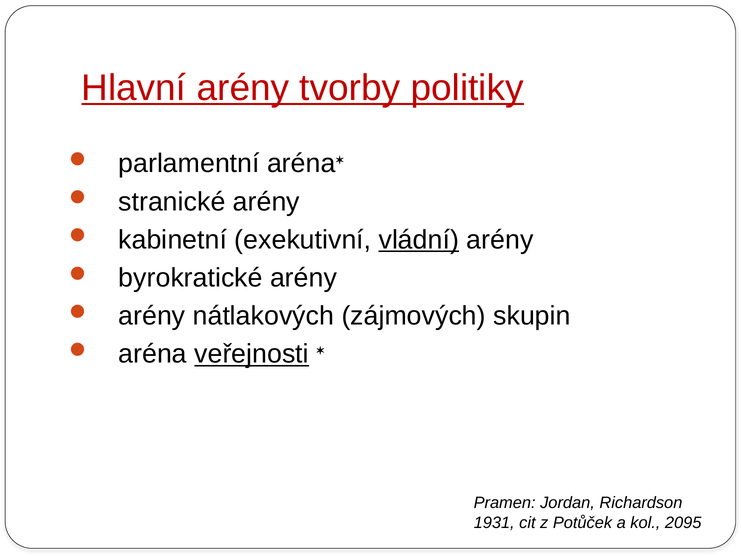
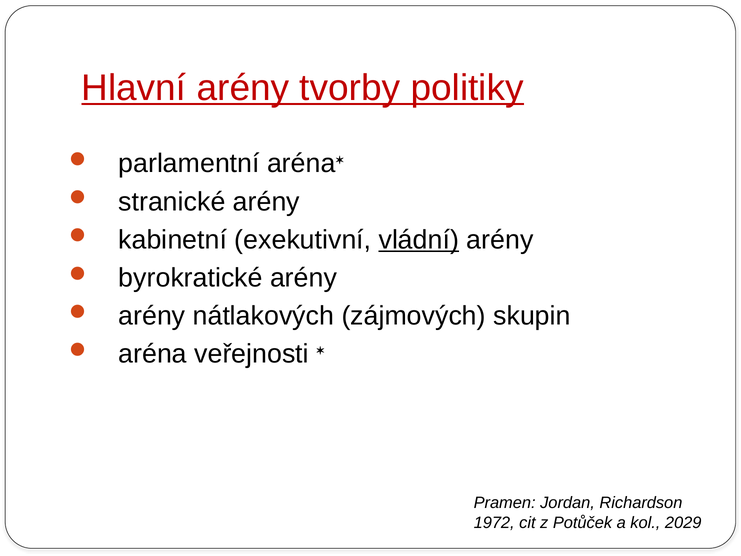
veřejnosti underline: present -> none
1931: 1931 -> 1972
2095: 2095 -> 2029
